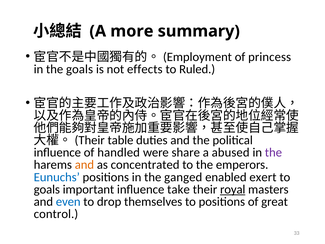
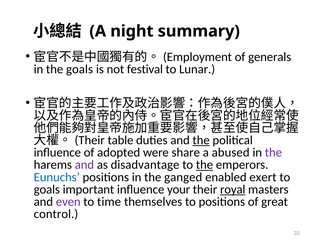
more: more -> night
princess: princess -> generals
effects: effects -> festival
Ruled: Ruled -> Lunar
the at (201, 140) underline: none -> present
handled: handled -> adopted
and at (84, 165) colour: orange -> purple
concentrated: concentrated -> disadvantage
the at (204, 165) underline: none -> present
take: take -> your
even colour: blue -> purple
drop: drop -> time
